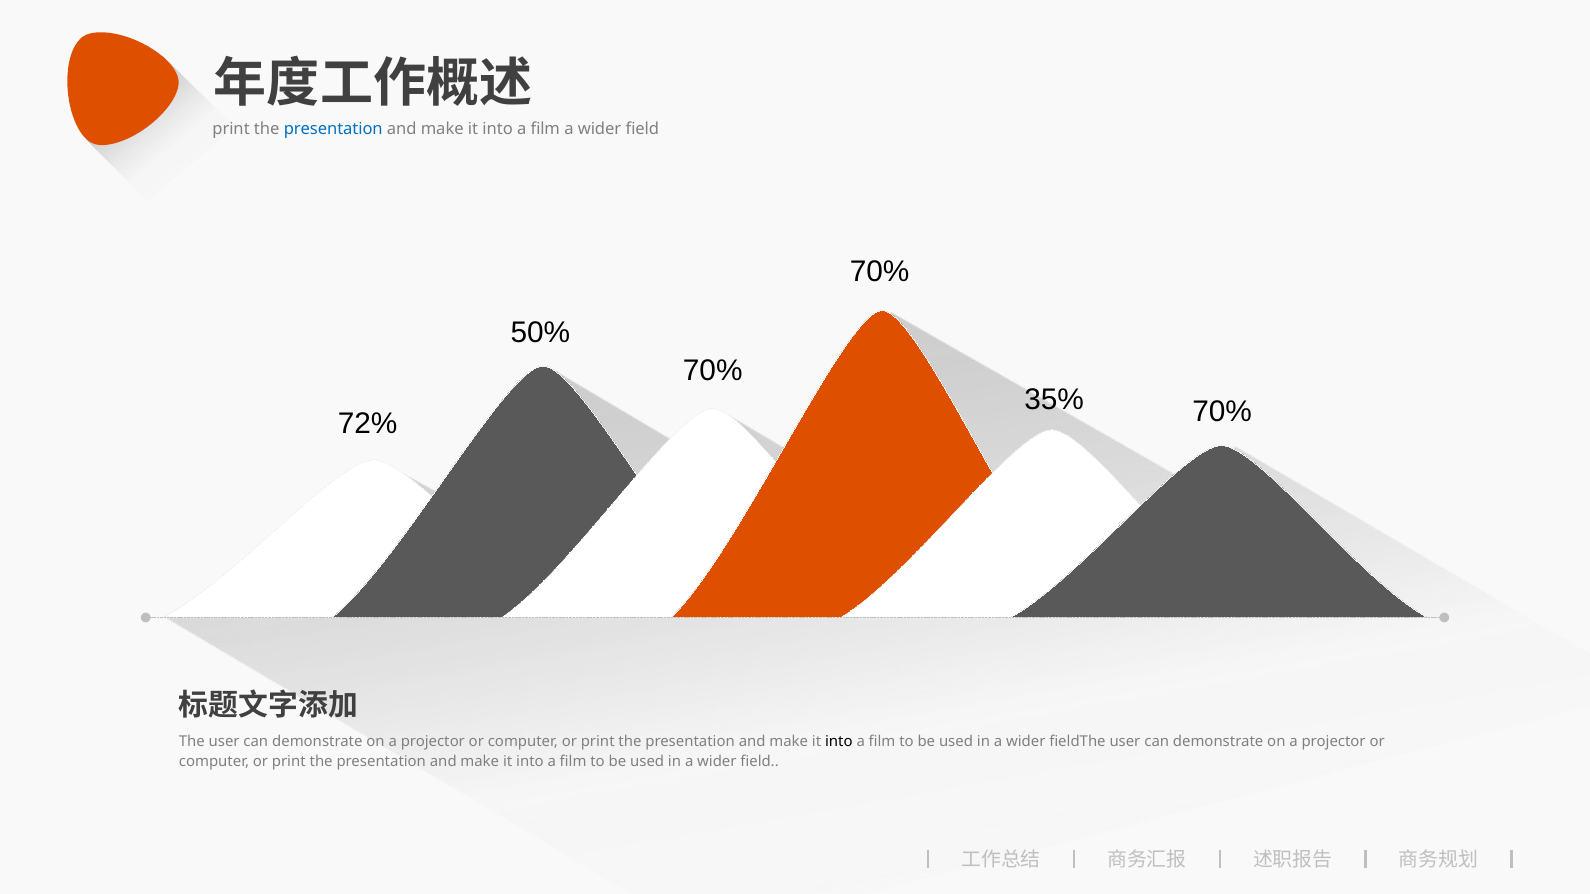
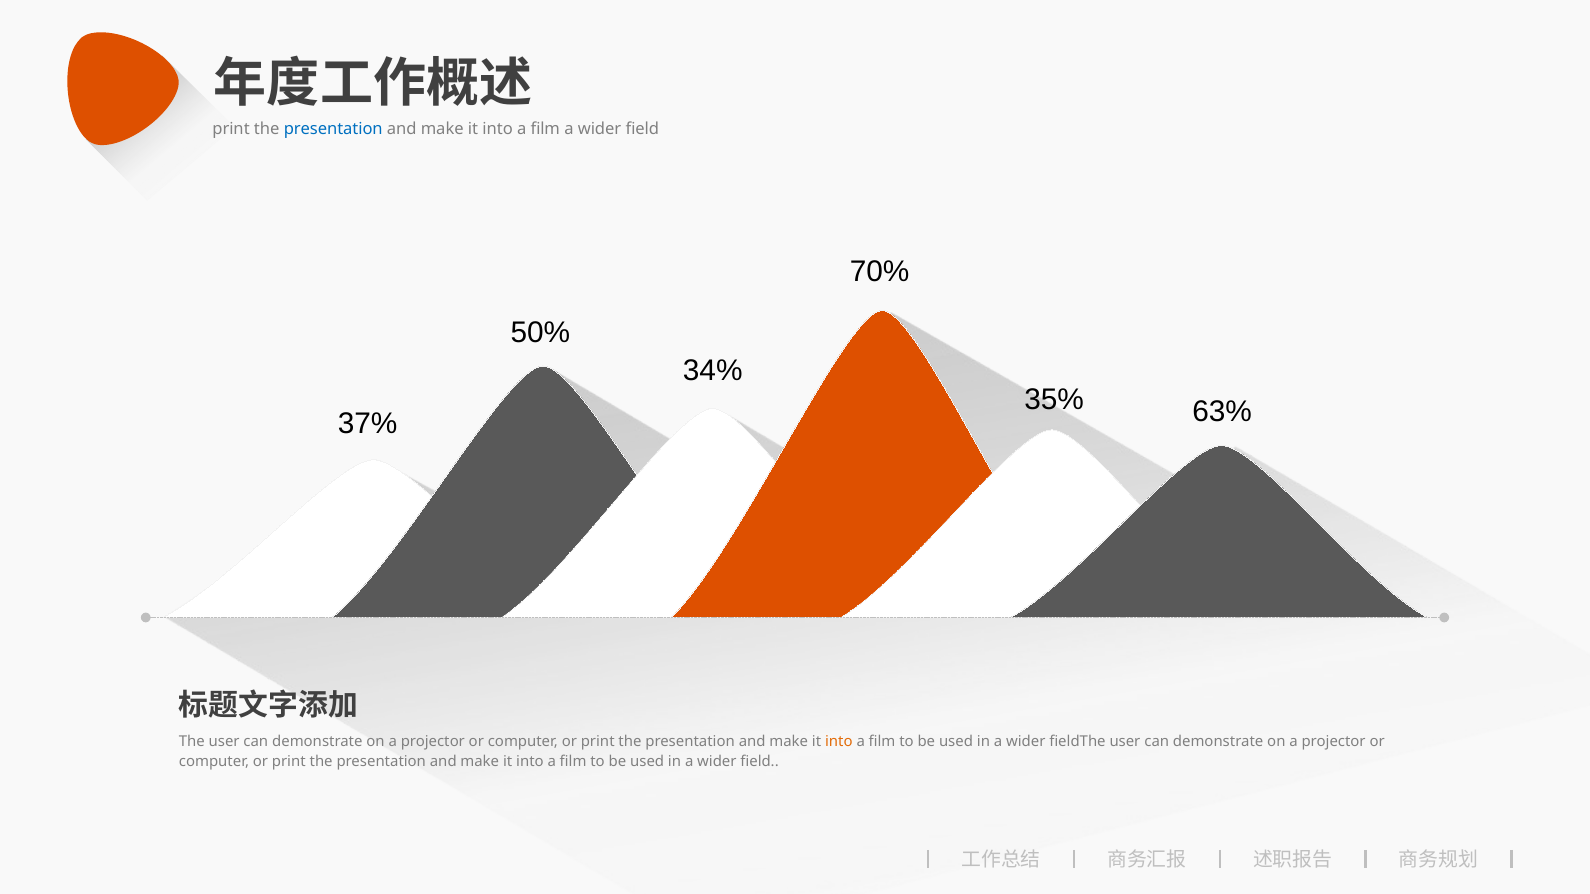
70% at (713, 371): 70% -> 34%
35% 70%: 70% -> 63%
72%: 72% -> 37%
into at (839, 742) colour: black -> orange
